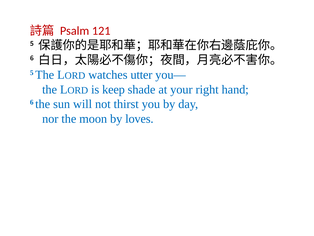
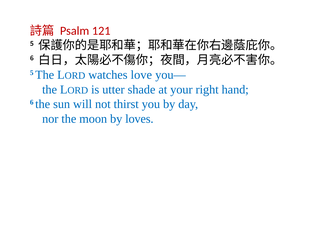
utter: utter -> love
keep: keep -> utter
